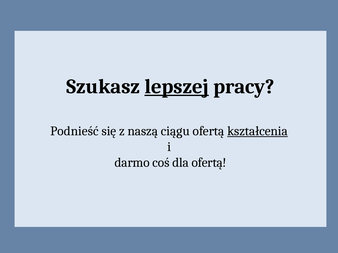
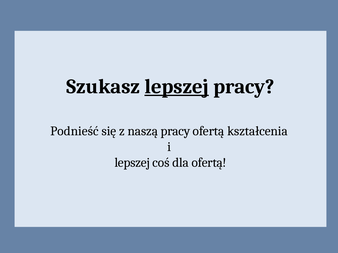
naszą ciągu: ciągu -> pracy
kształcenia underline: present -> none
darmo at (132, 163): darmo -> lepszej
